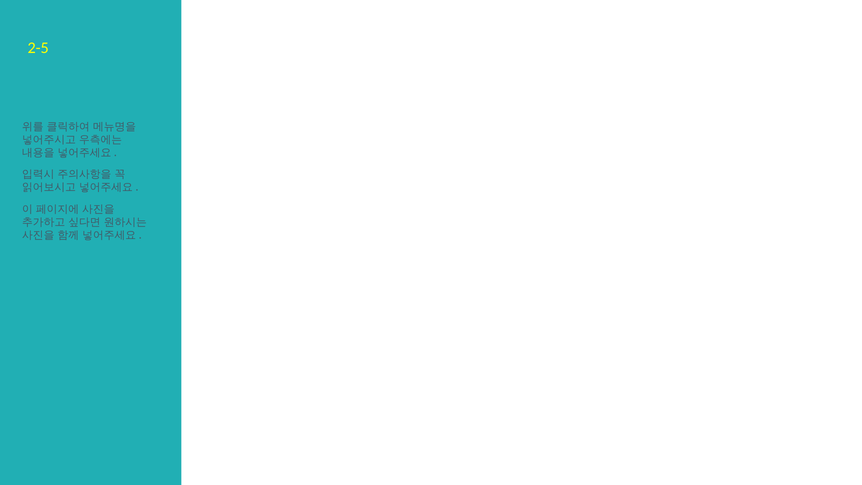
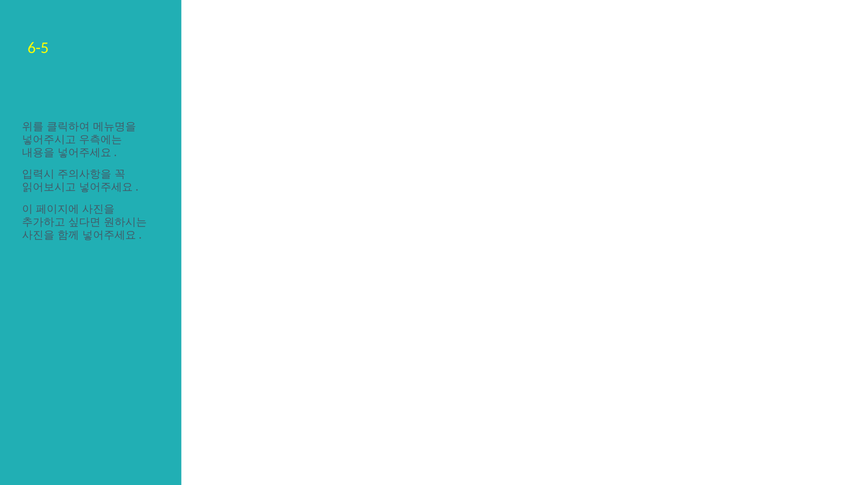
2-5: 2-5 -> 6-5
